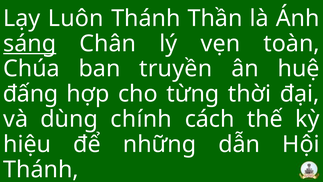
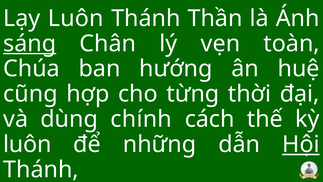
truyền: truyền -> hướng
đấng: đấng -> cũng
hiệu at (27, 144): hiệu -> luôn
Hội underline: none -> present
